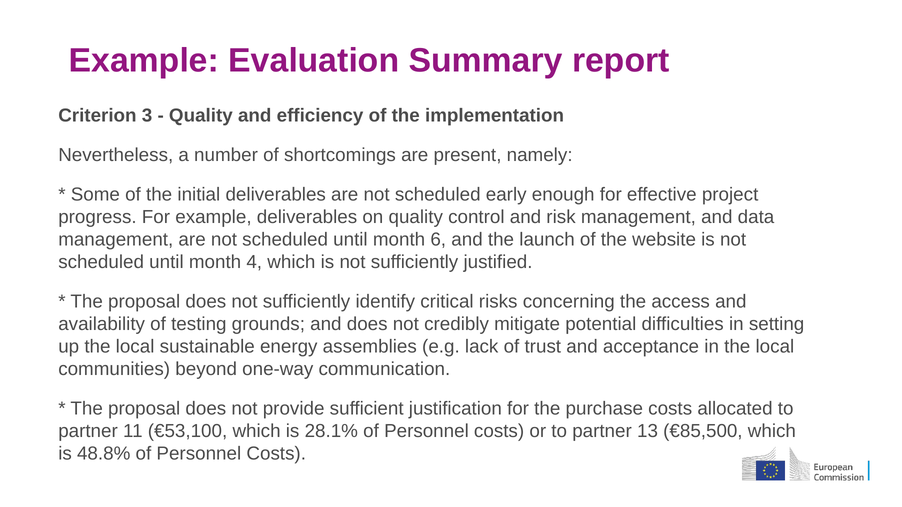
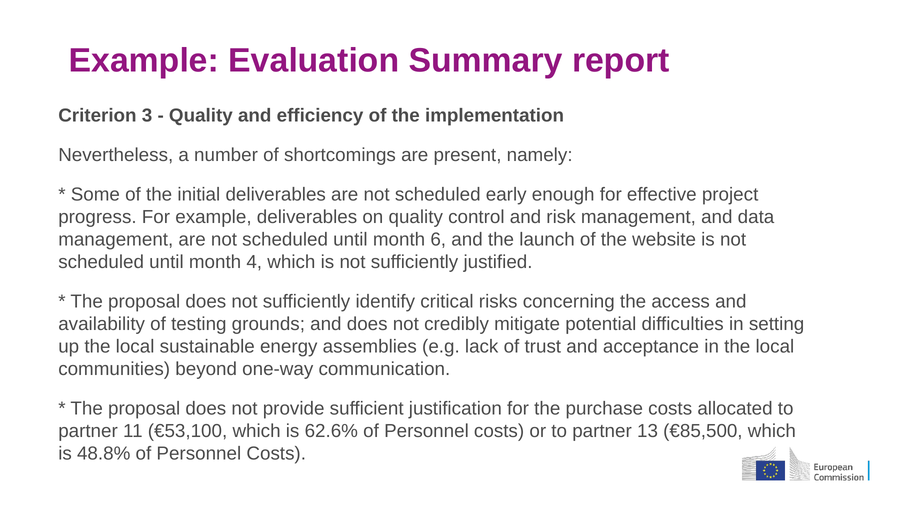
28.1%: 28.1% -> 62.6%
